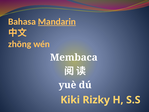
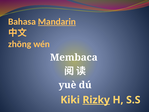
Rizky underline: none -> present
